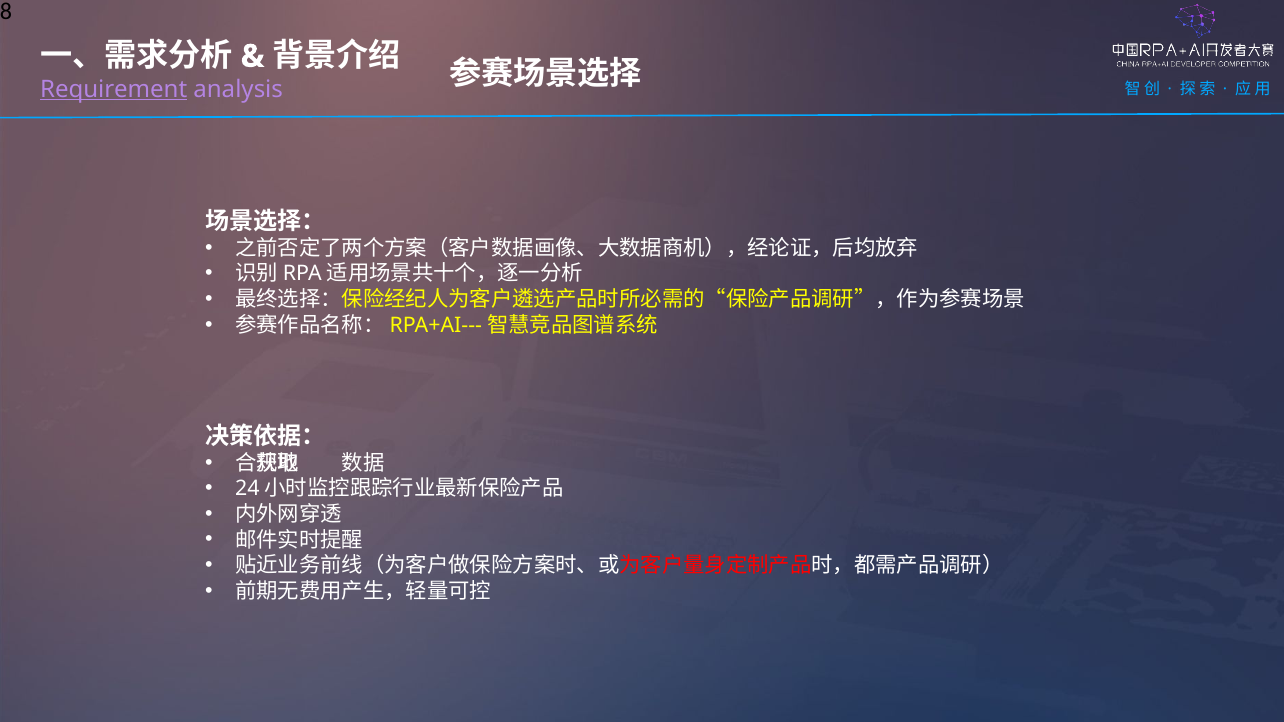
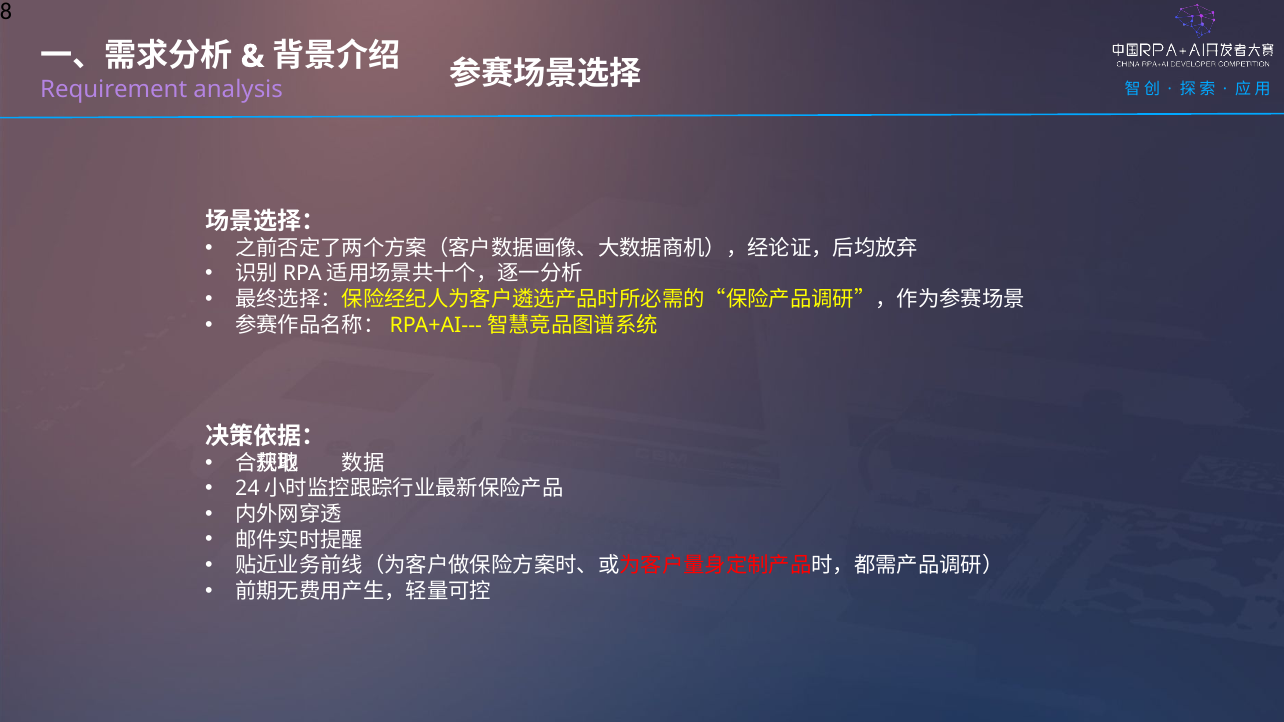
Requirement underline: present -> none
